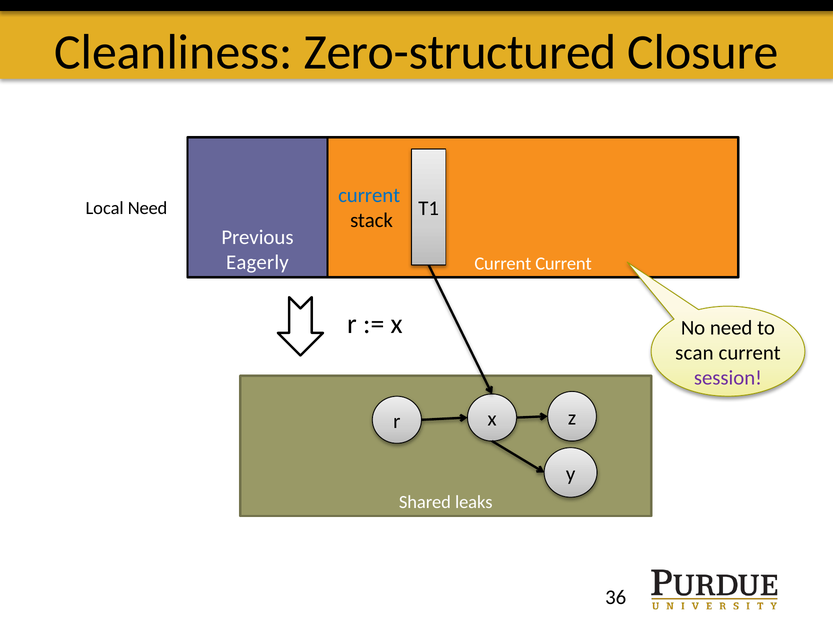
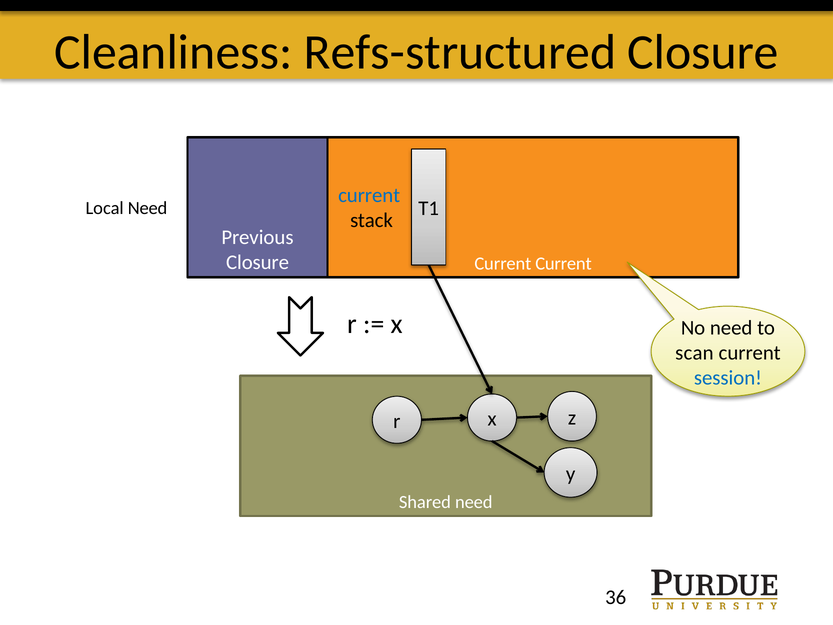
Zero-structured: Zero-structured -> Refs-structured
Eagerly at (257, 262): Eagerly -> Closure
session colour: purple -> blue
Shared leaks: leaks -> need
